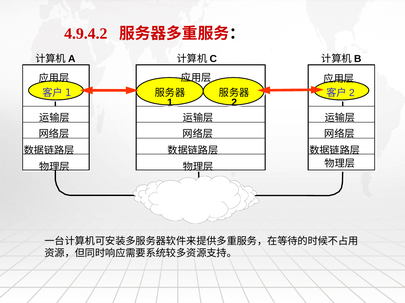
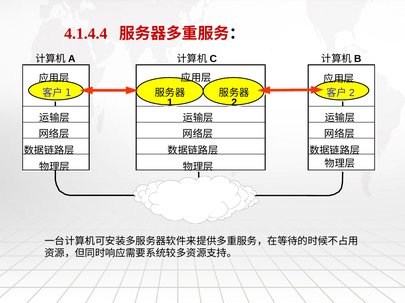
4.9.4.2: 4.9.4.2 -> 4.1.4.4
